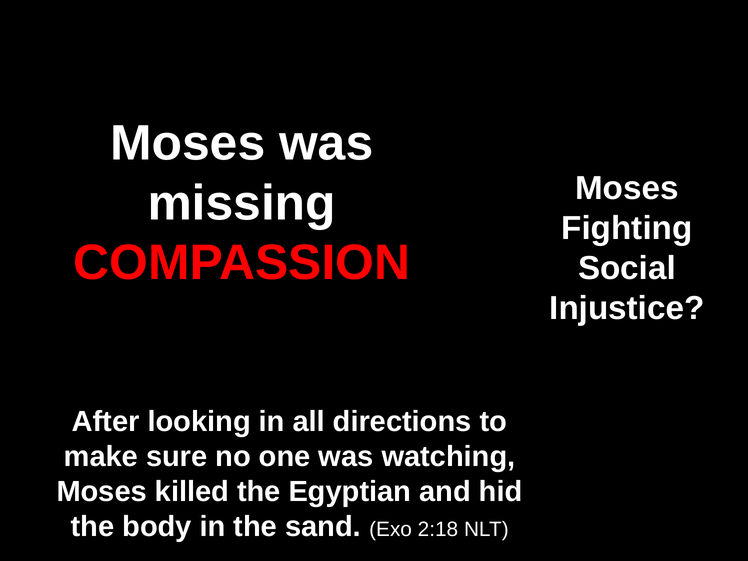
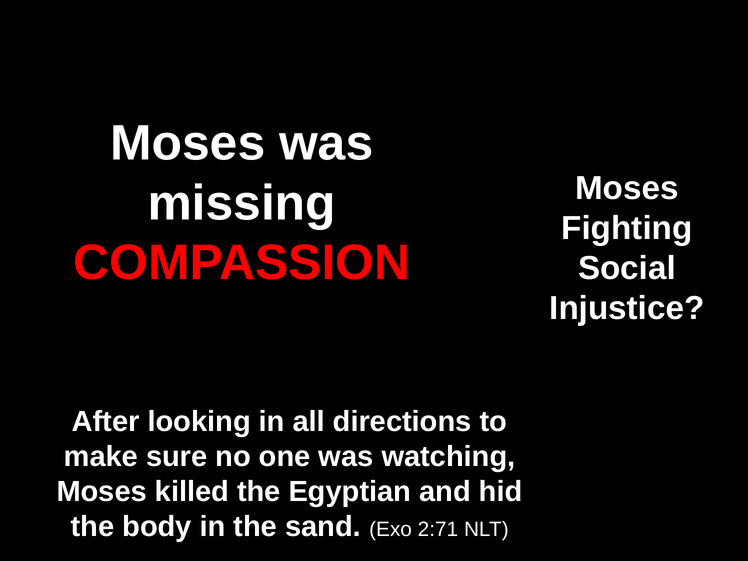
2:18: 2:18 -> 2:71
